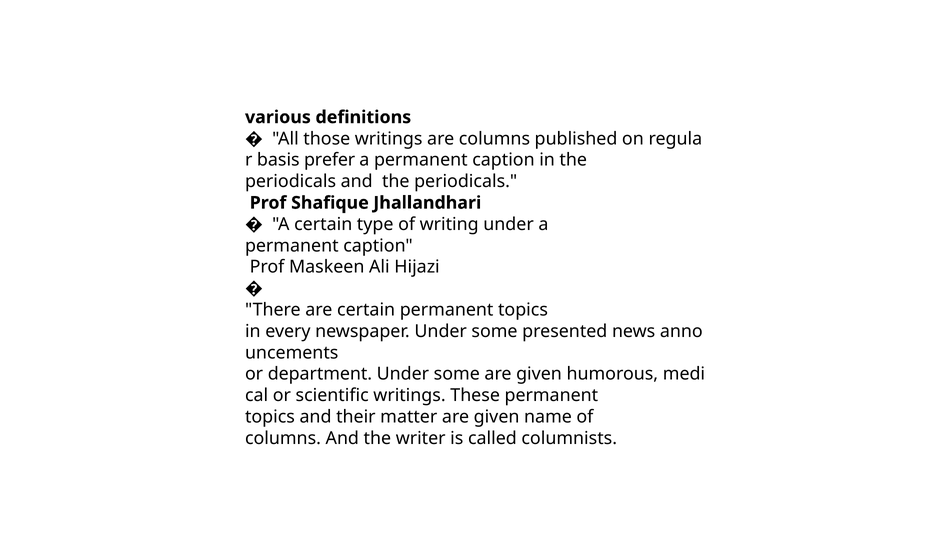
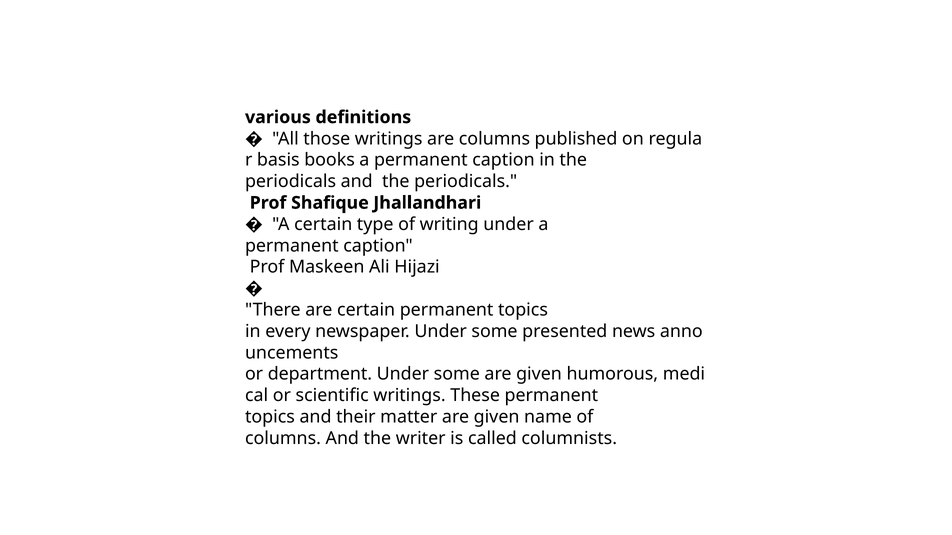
prefer: prefer -> books
